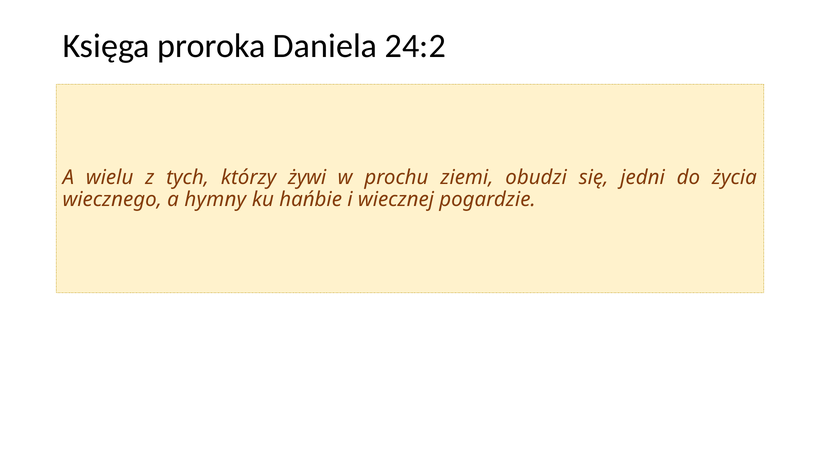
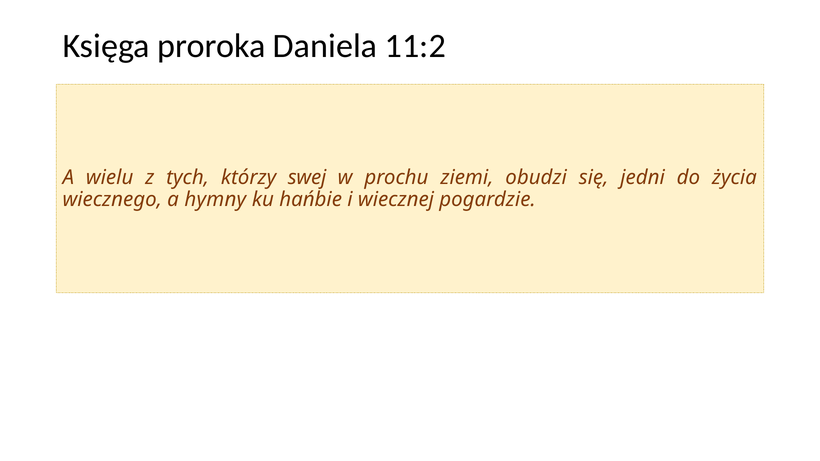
24:2: 24:2 -> 11:2
żywi: żywi -> swej
